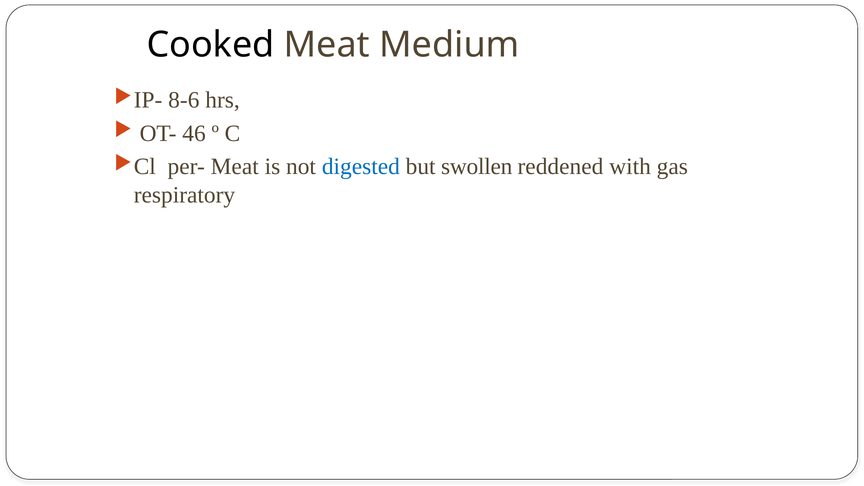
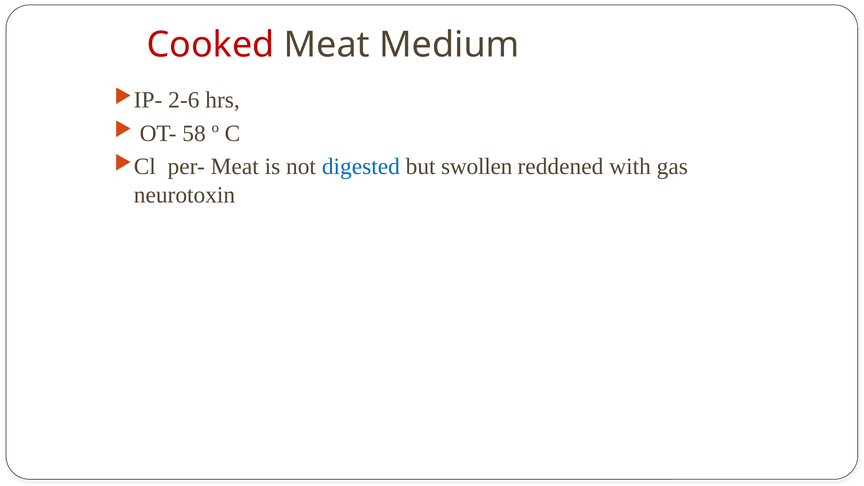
Cooked colour: black -> red
8-6: 8-6 -> 2-6
46: 46 -> 58
respiratory: respiratory -> neurotoxin
